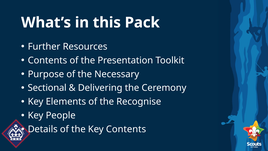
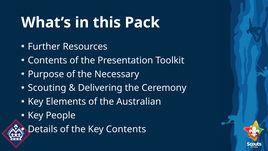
Sectional: Sectional -> Scouting
Recognise: Recognise -> Australian
